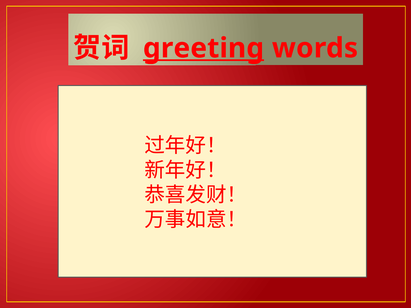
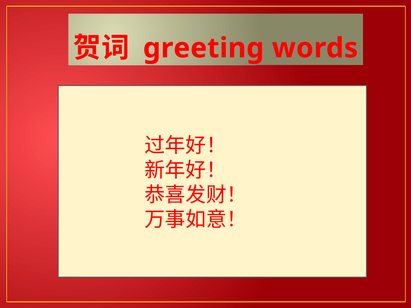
greeting underline: present -> none
